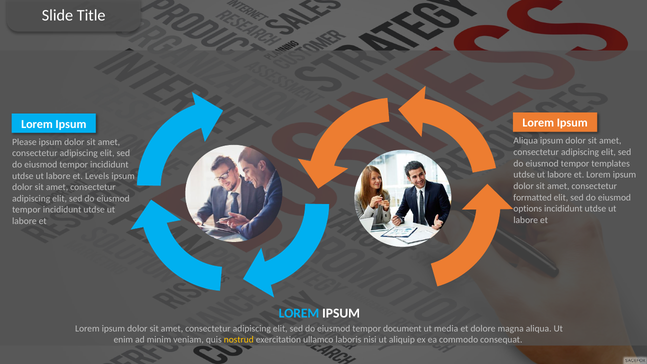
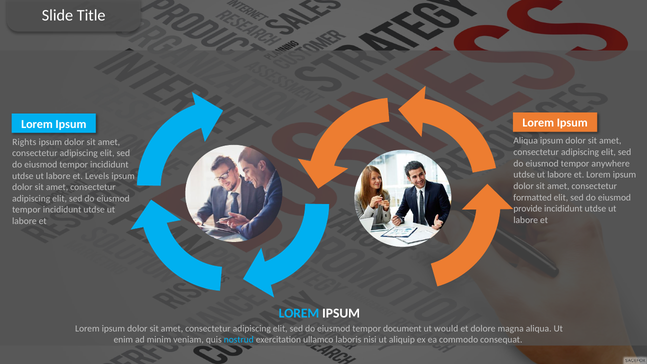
Please: Please -> Rights
templates: templates -> anywhere
options: options -> provide
media: media -> would
nostrud colour: yellow -> light blue
